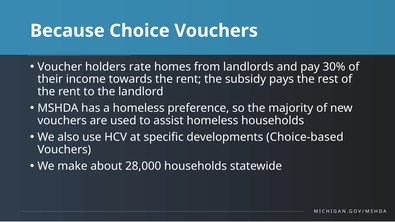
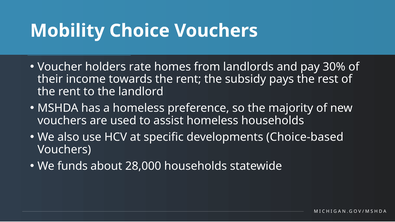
Because: Because -> Mobility
make: make -> funds
